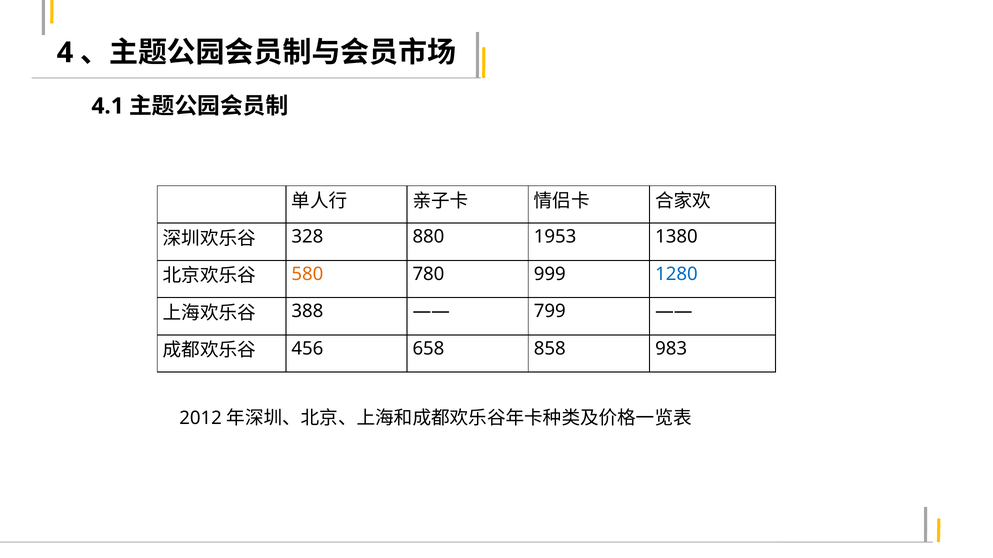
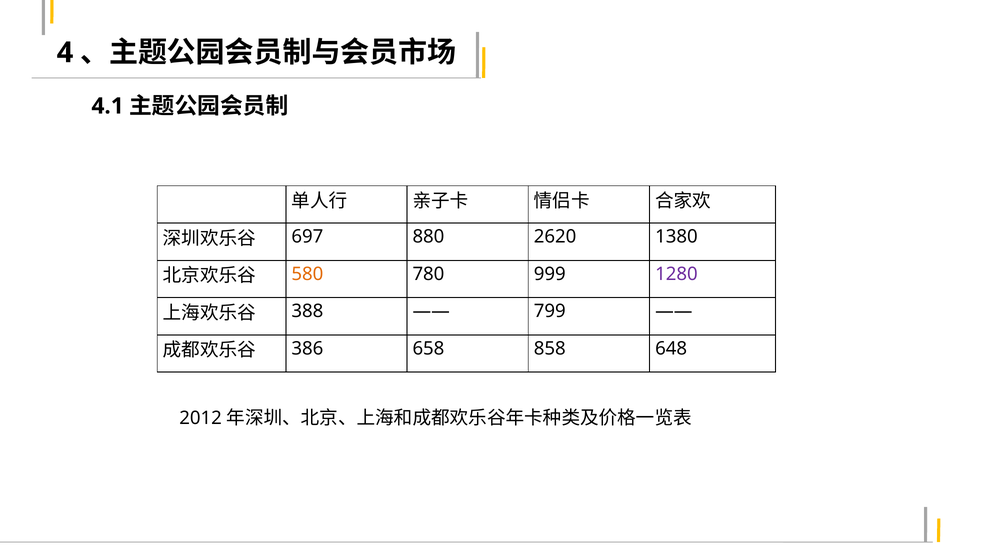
328: 328 -> 697
1953: 1953 -> 2620
1280 colour: blue -> purple
456: 456 -> 386
983: 983 -> 648
